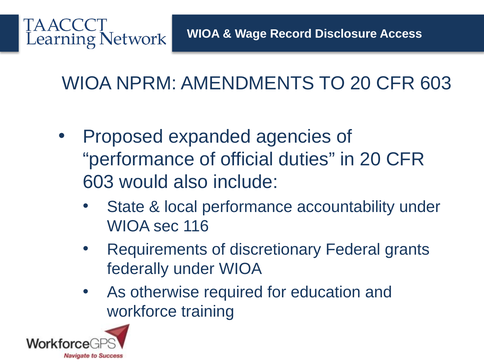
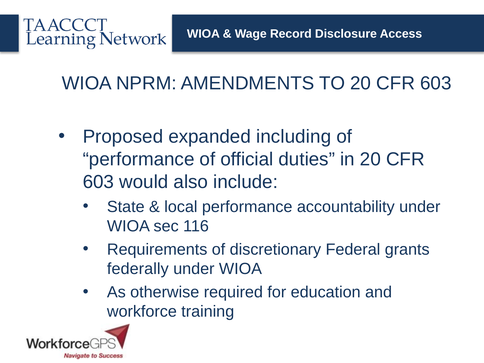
agencies: agencies -> including
